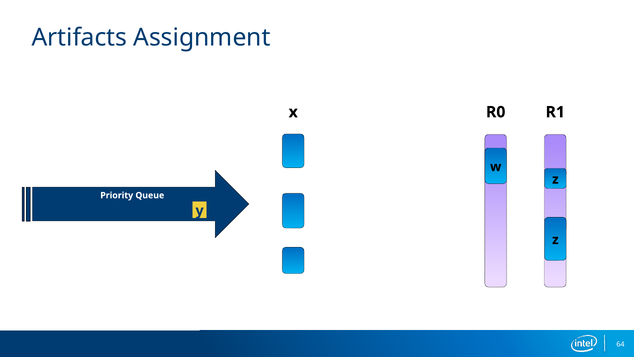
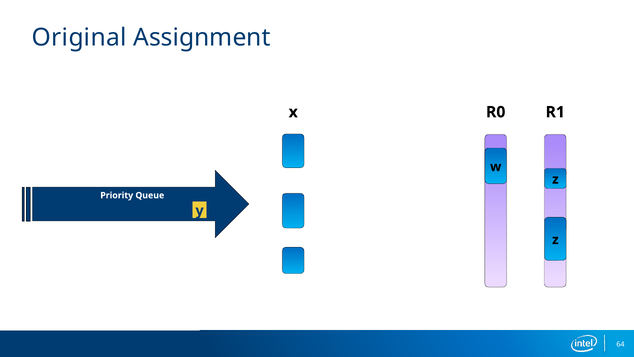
Artifacts: Artifacts -> Original
